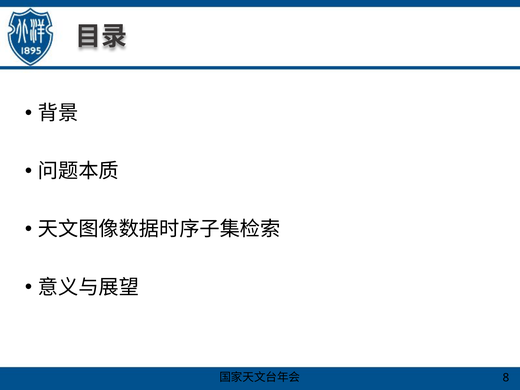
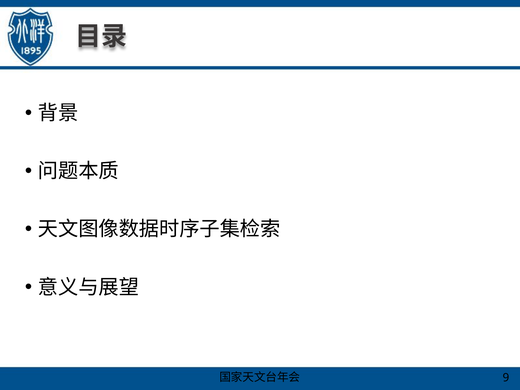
8: 8 -> 9
